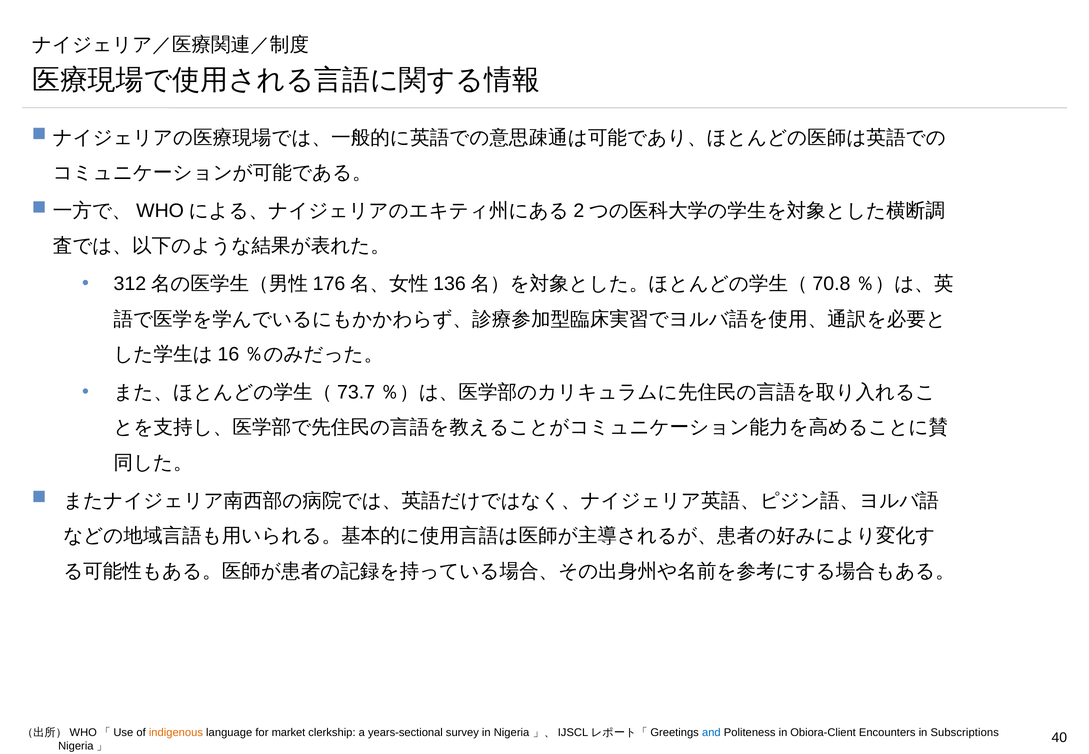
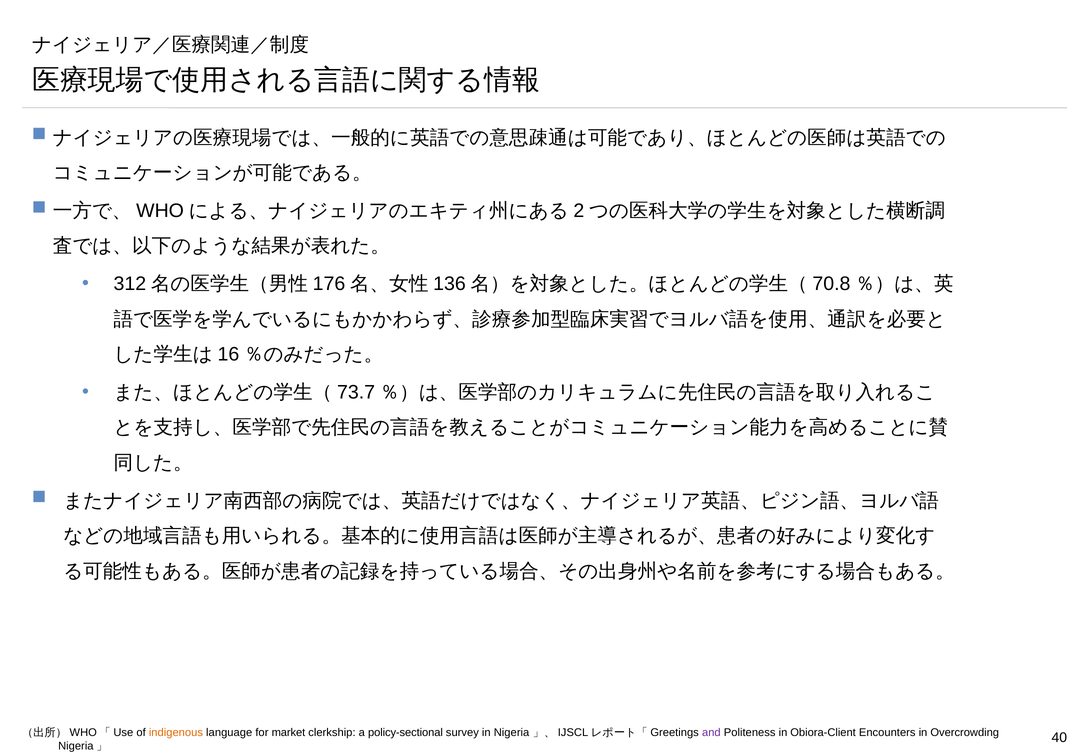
years-sectional: years-sectional -> policy-sectional
and colour: blue -> purple
Subscriptions: Subscriptions -> Overcrowding
